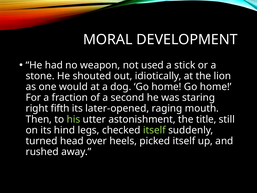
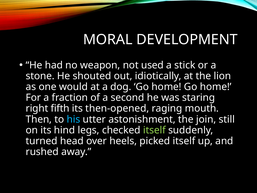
later-opened: later-opened -> then-opened
his colour: light green -> light blue
title: title -> join
